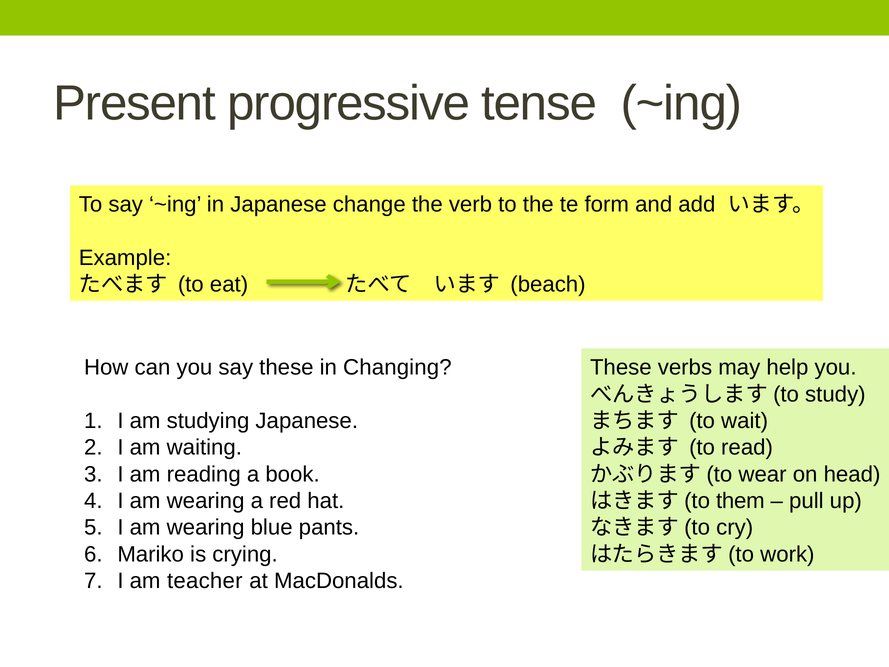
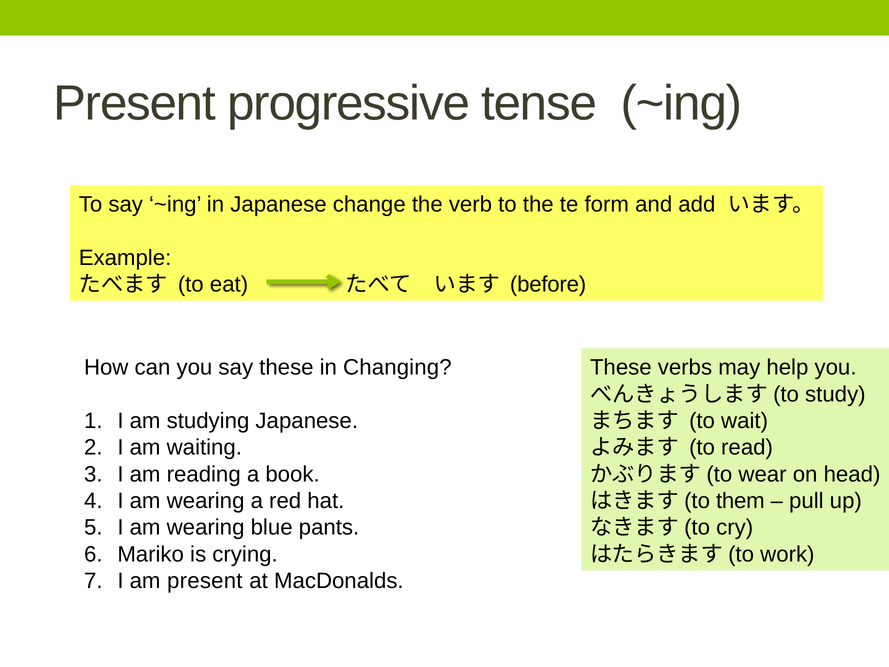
beach: beach -> before
am teacher: teacher -> present
